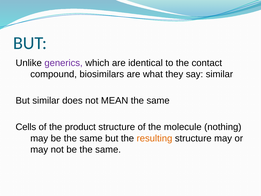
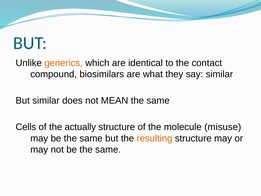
generics colour: purple -> orange
product: product -> actually
nothing: nothing -> misuse
